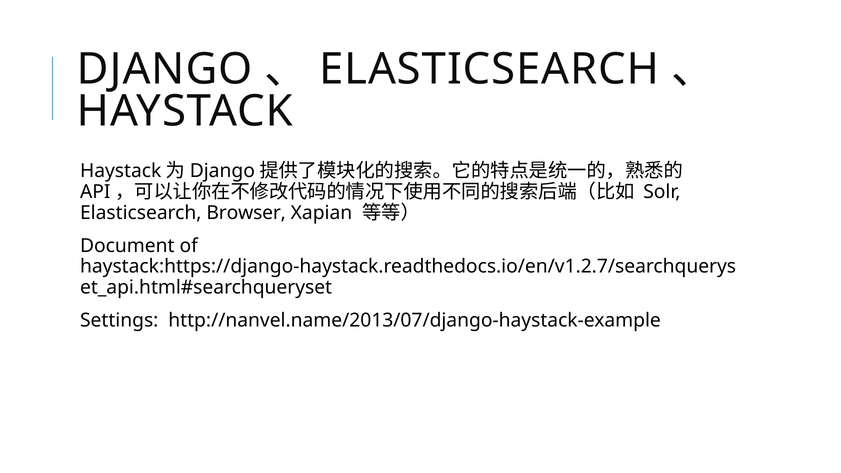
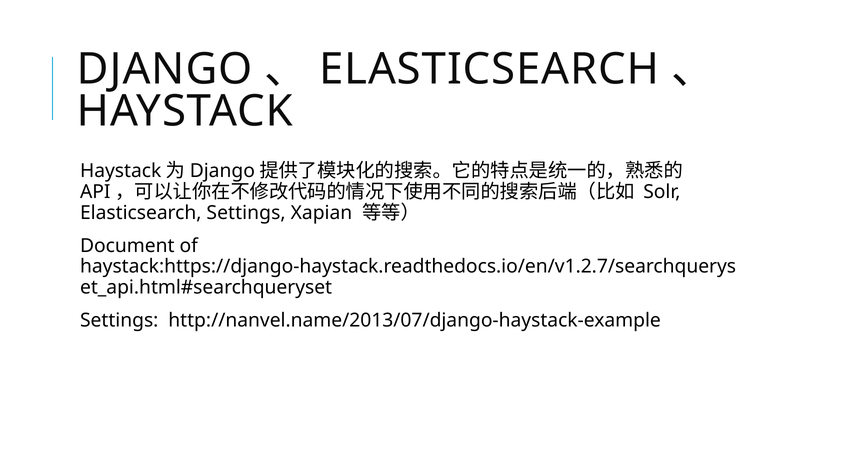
Elasticsearch Browser: Browser -> Settings
